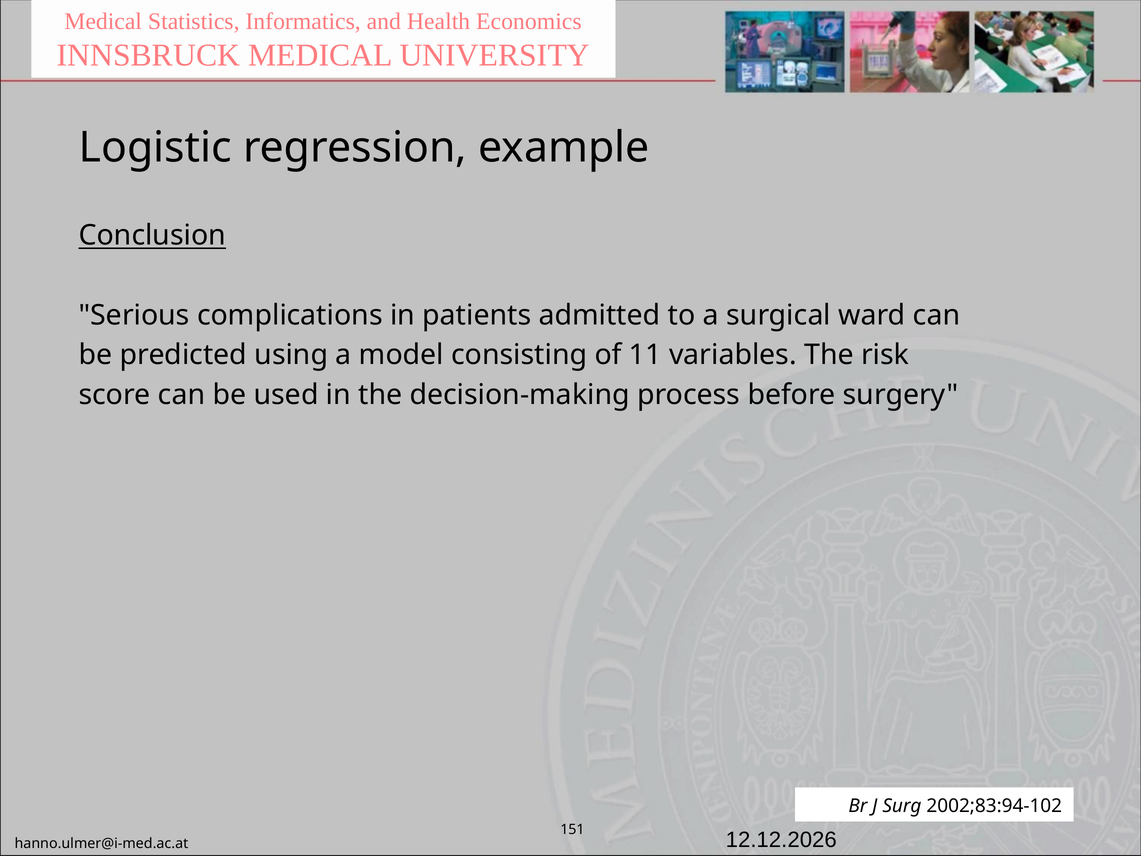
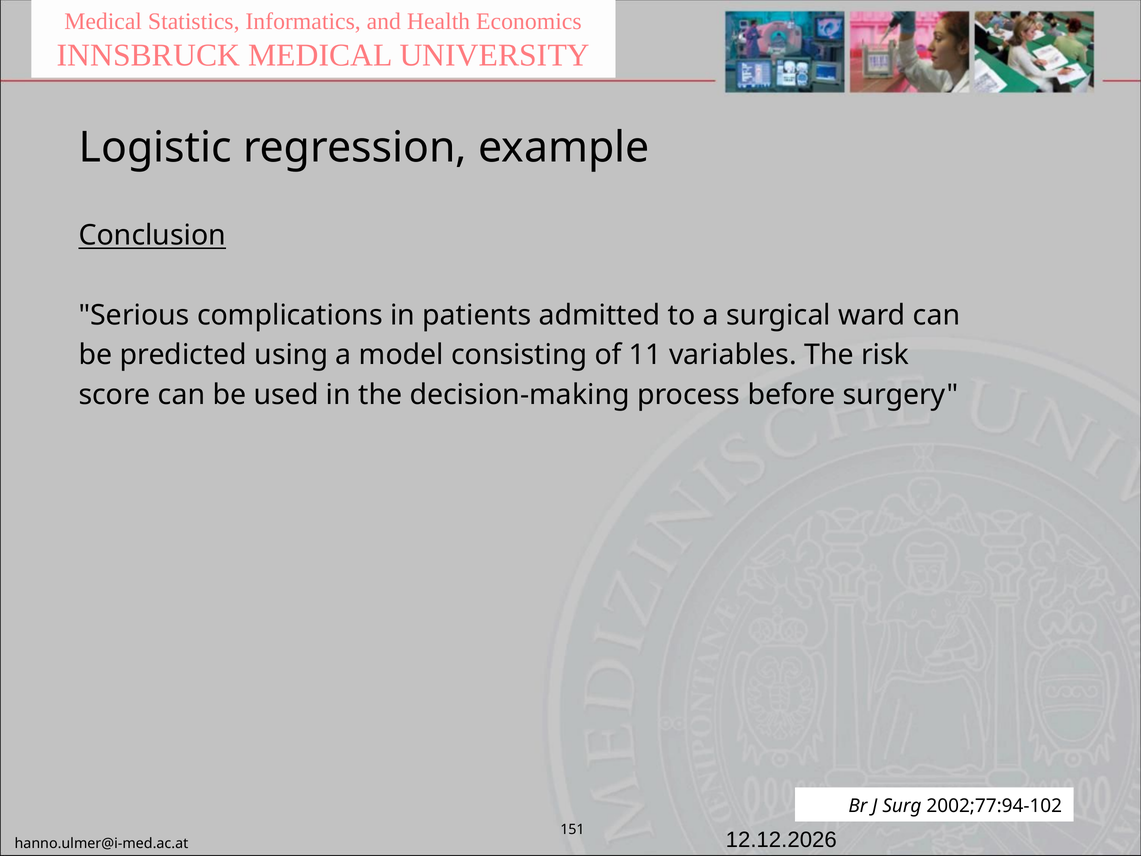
2002;83:94-102: 2002;83:94-102 -> 2002;77:94-102
